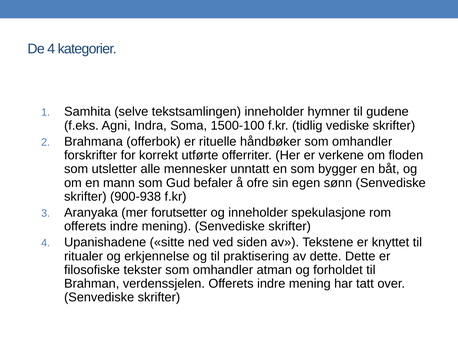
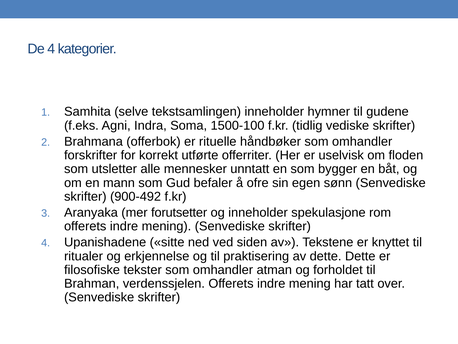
verkene: verkene -> uselvisk
900-938: 900-938 -> 900-492
